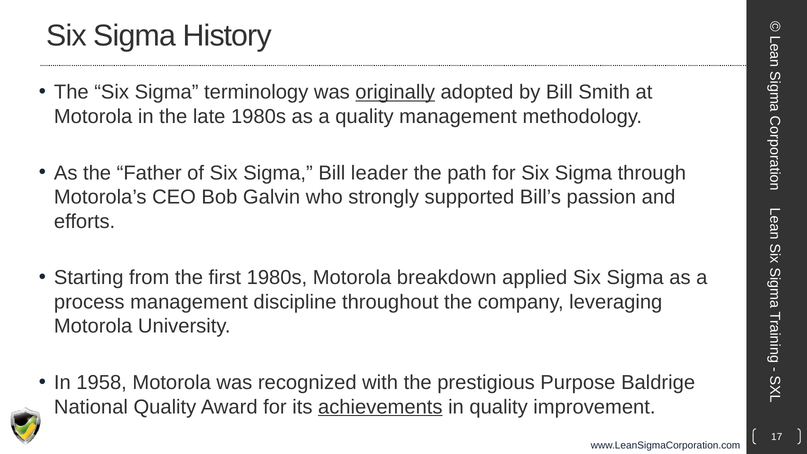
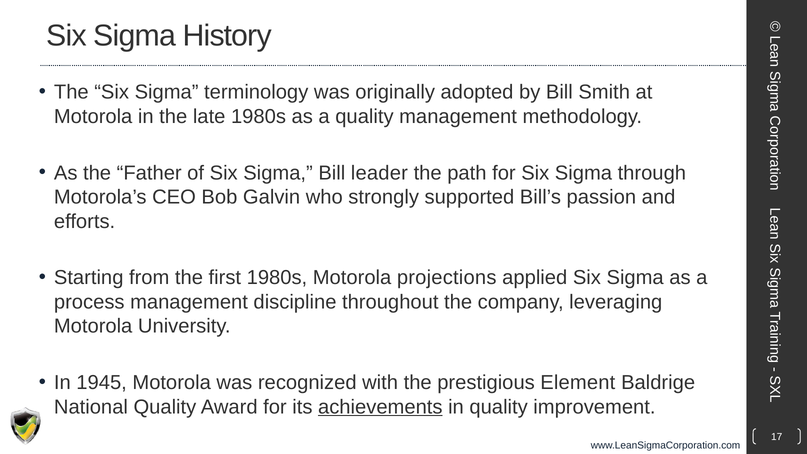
originally underline: present -> none
breakdown: breakdown -> projections
1958: 1958 -> 1945
Purpose: Purpose -> Element
